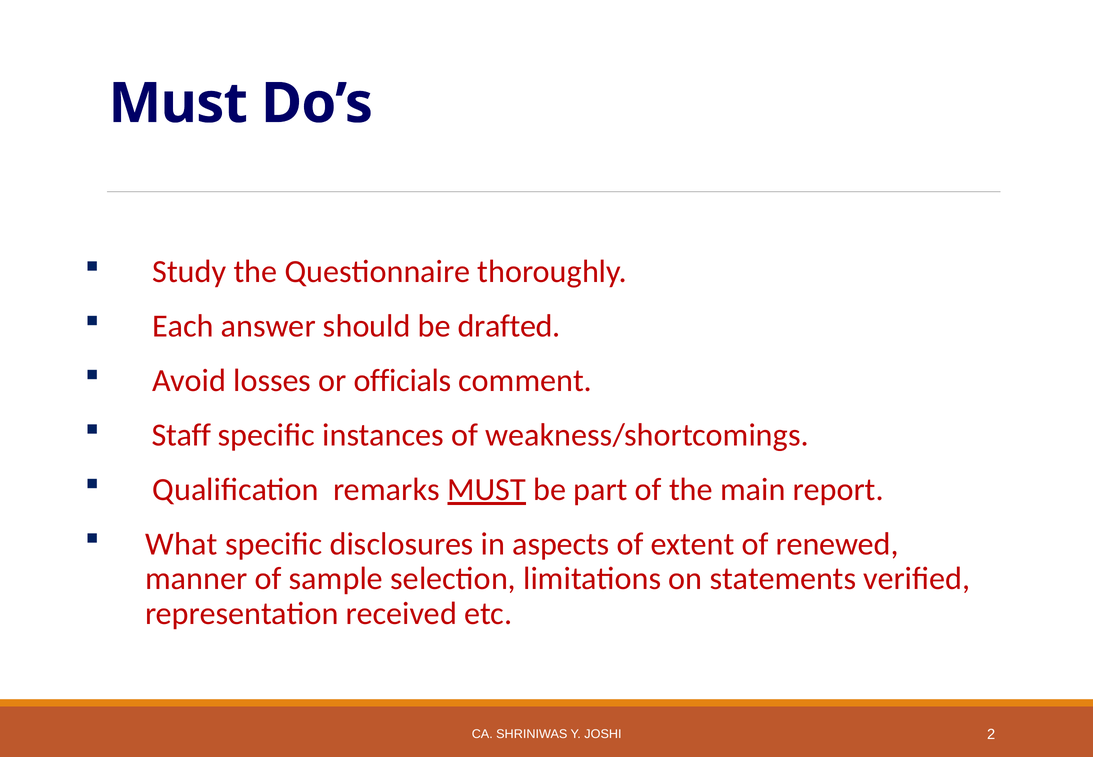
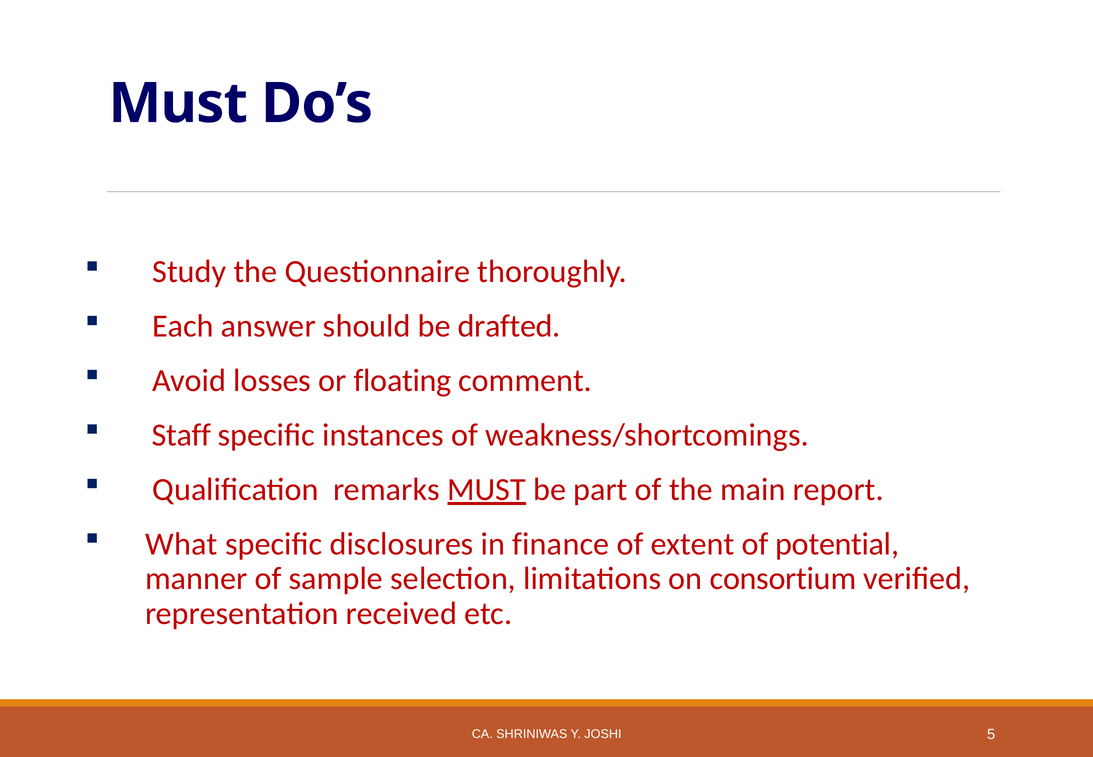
officials: officials -> floating
aspects: aspects -> finance
renewed: renewed -> potential
statements: statements -> consortium
2: 2 -> 5
